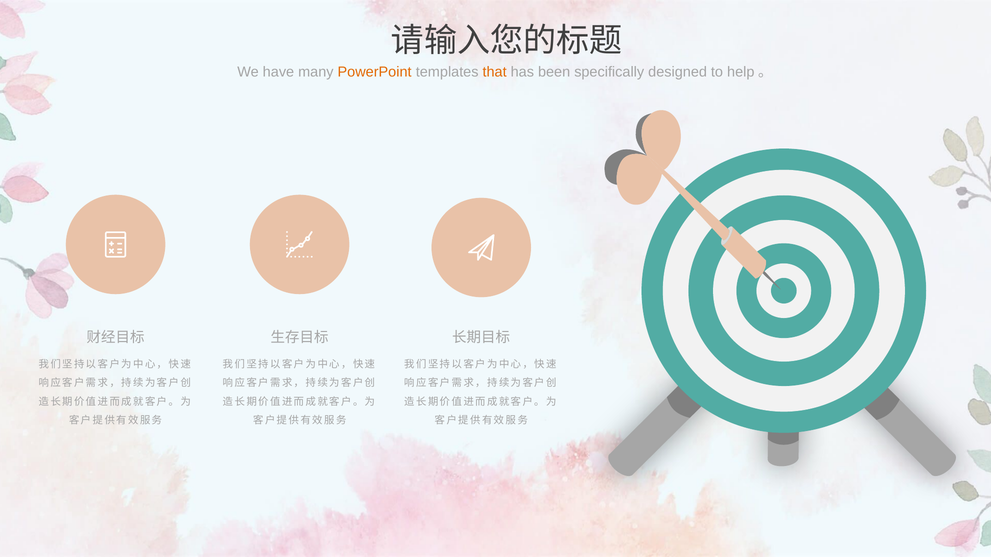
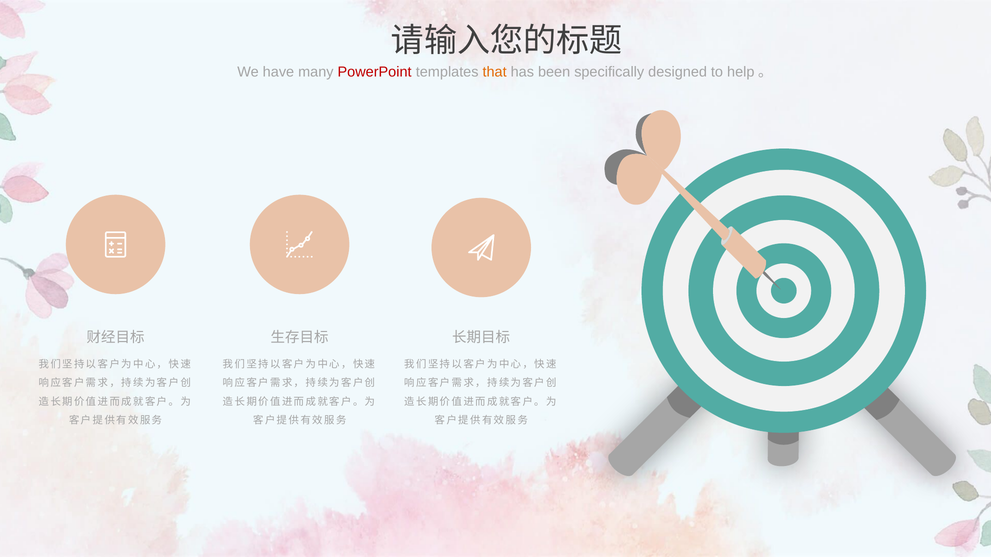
PowerPoint colour: orange -> red
